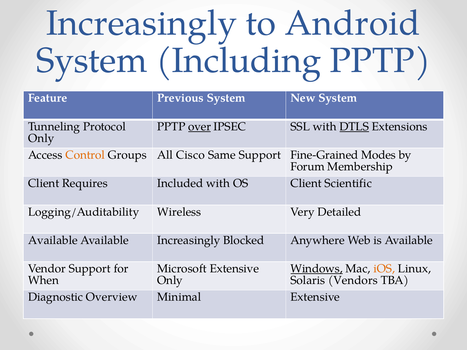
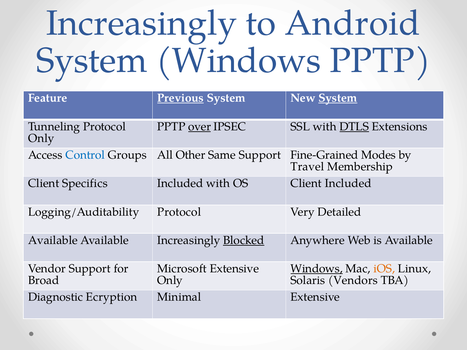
System Including: Including -> Windows
Previous underline: none -> present
System at (338, 98) underline: none -> present
Control colour: orange -> blue
Cisco: Cisco -> Other
Forum: Forum -> Travel
Requires: Requires -> Specifics
Client Scientific: Scientific -> Included
Logging/Auditability Wireless: Wireless -> Protocol
Blocked underline: none -> present
When: When -> Broad
Overview: Overview -> Ecryption
